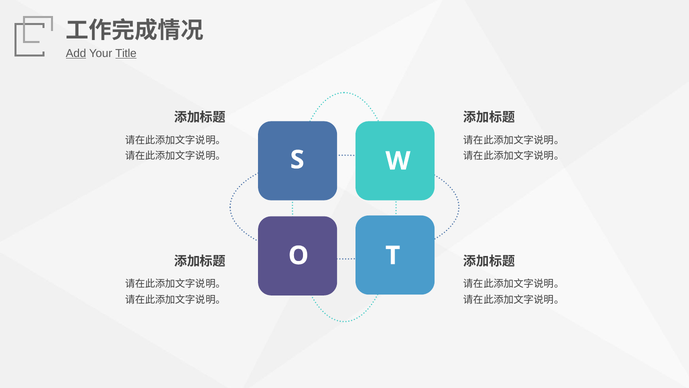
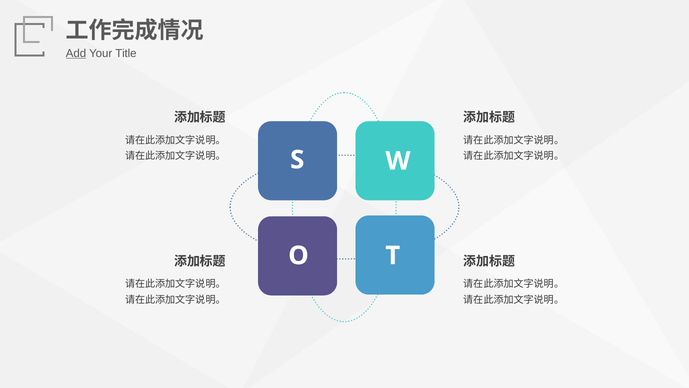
Title underline: present -> none
